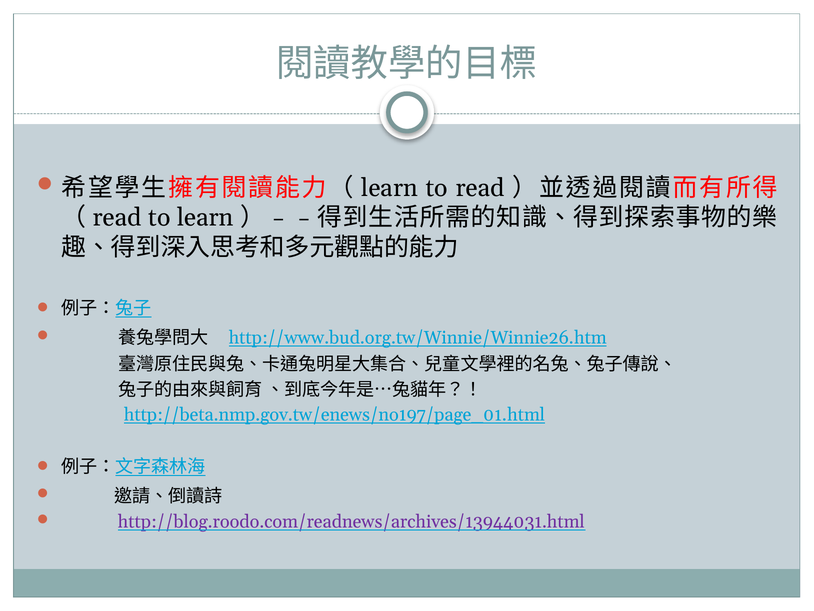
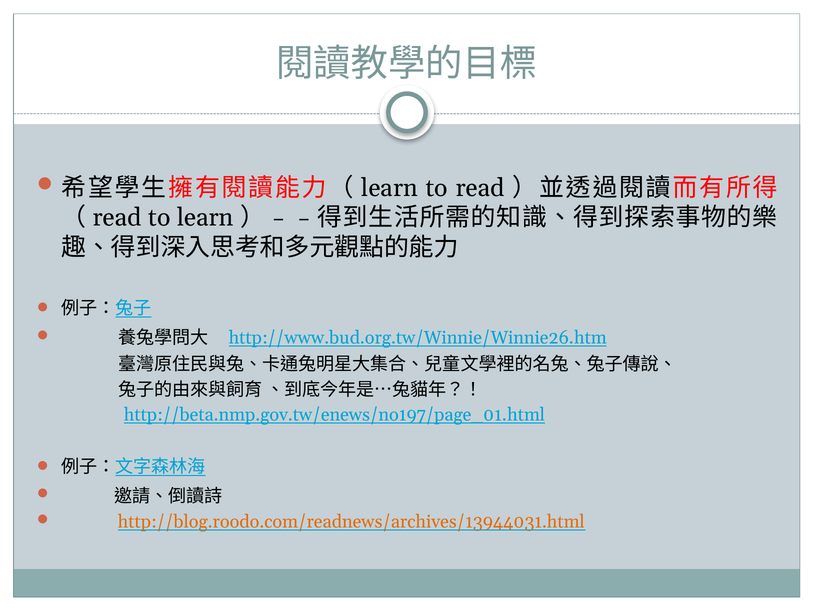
http://blog.roodo.com/readnews/archives/13944031.html colour: purple -> orange
